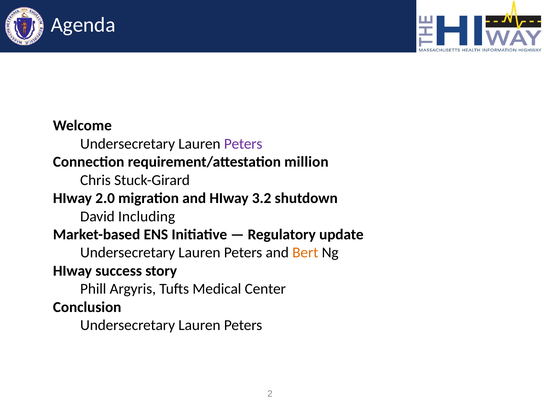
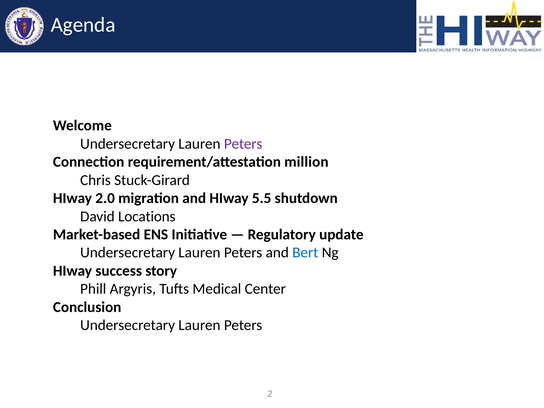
3.2: 3.2 -> 5.5
Including: Including -> Locations
Bert colour: orange -> blue
